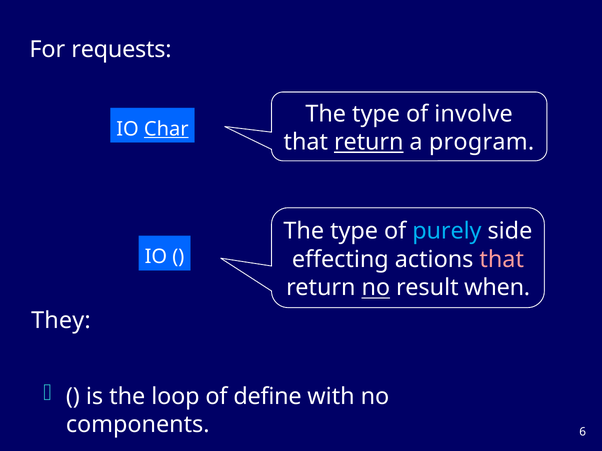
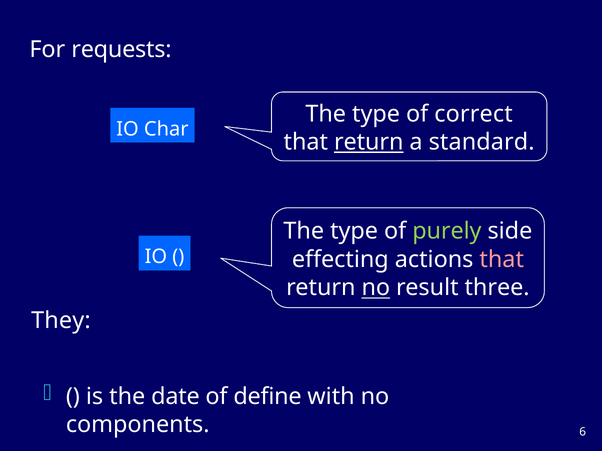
involve: involve -> correct
Char underline: present -> none
program: program -> standard
purely colour: light blue -> light green
when: when -> three
loop: loop -> date
